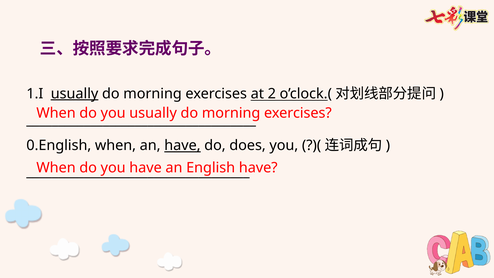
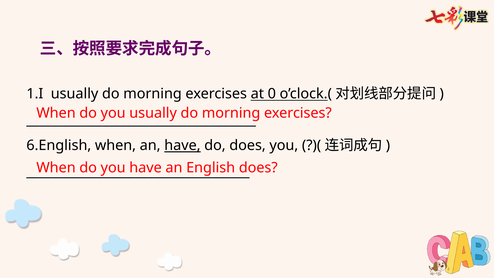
usually at (75, 94) underline: present -> none
2: 2 -> 0
0.English: 0.English -> 6.English
have at (258, 168): have -> does
